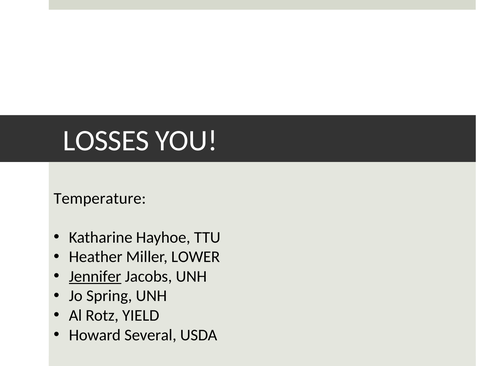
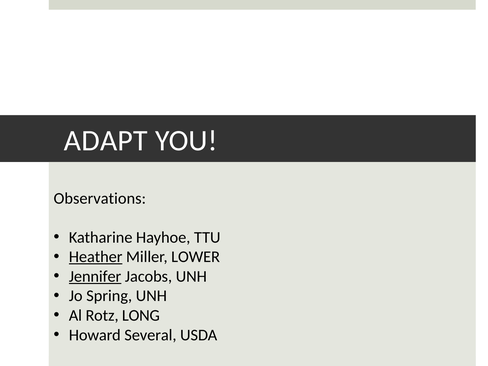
LOSSES: LOSSES -> ADAPT
Temperature: Temperature -> Observations
Heather underline: none -> present
YIELD: YIELD -> LONG
